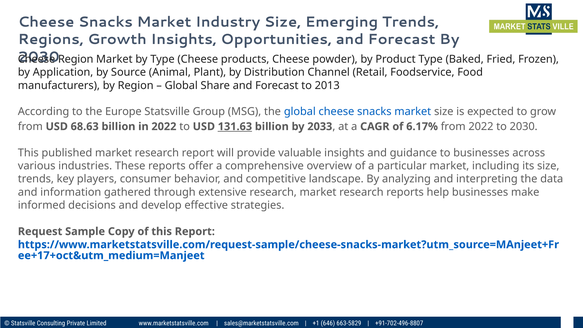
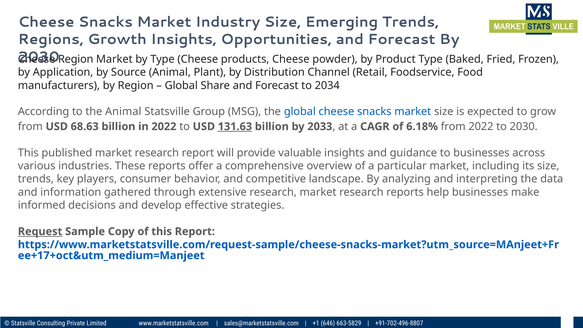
2013: 2013 -> 2034
the Europe: Europe -> Animal
6.17%: 6.17% -> 6.18%
Request underline: none -> present
